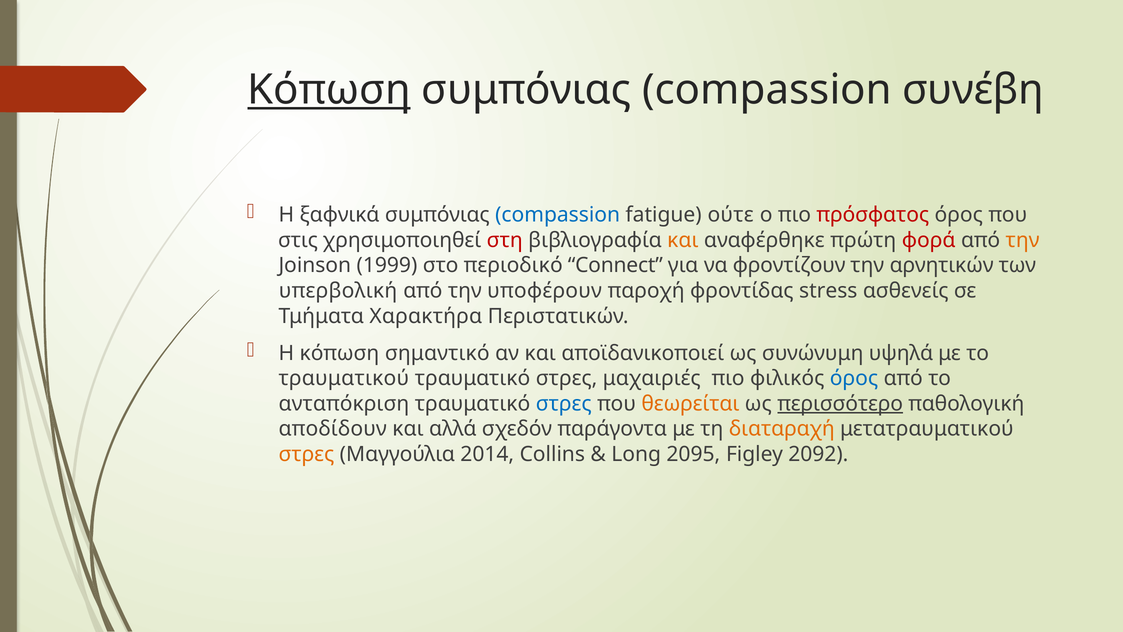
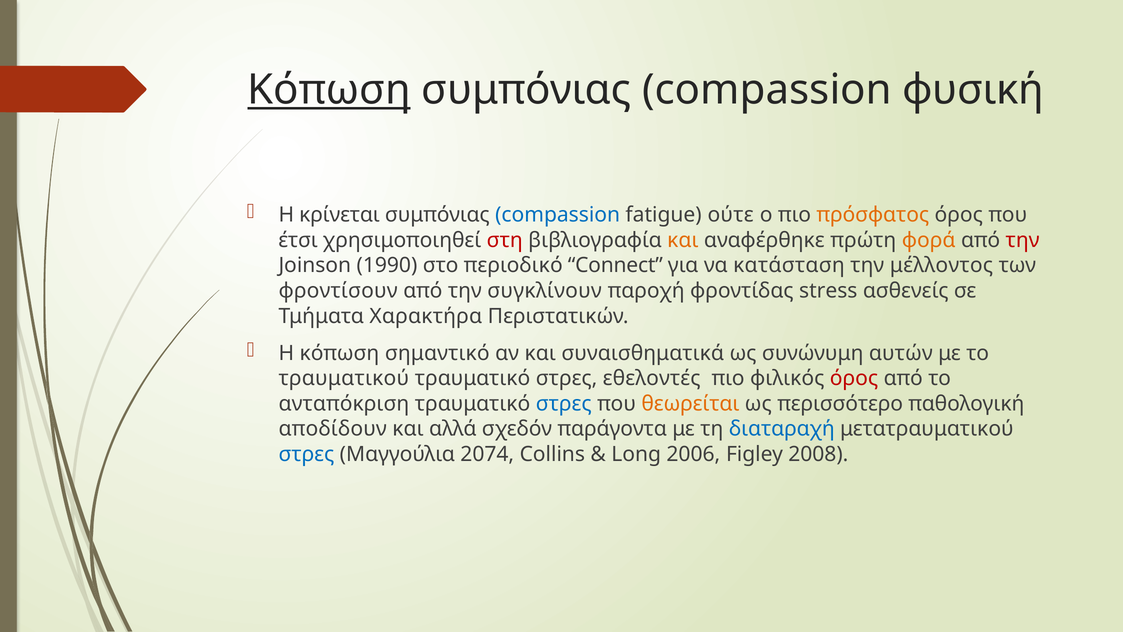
συνέβη: συνέβη -> φυσική
ξαφνικά: ξαφνικά -> κρίνεται
πρόσφατος colour: red -> orange
στις: στις -> έτσι
φορά colour: red -> orange
την at (1023, 240) colour: orange -> red
1999: 1999 -> 1990
φροντίζουν: φροντίζουν -> κατάσταση
αρνητικών: αρνητικών -> μέλλοντος
υπερβολική: υπερβολική -> φροντίσουν
υποφέρουν: υποφέρουν -> συγκλίνουν
αποϊδανικοποιεί: αποϊδανικοποιεί -> συναισθηματικά
υψηλά: υψηλά -> αυτών
μαχαιριές: μαχαιριές -> εθελοντές
όρος at (854, 378) colour: blue -> red
περισσότερο underline: present -> none
διαταραχή colour: orange -> blue
στρες at (306, 454) colour: orange -> blue
2014: 2014 -> 2074
2095: 2095 -> 2006
2092: 2092 -> 2008
